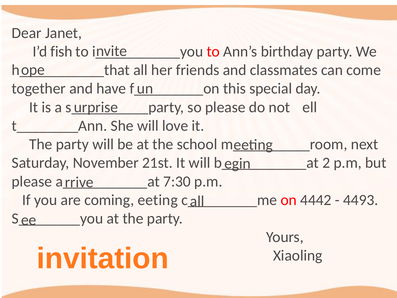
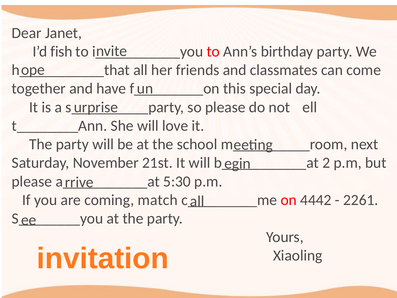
7:30: 7:30 -> 5:30
coming eeting: eeting -> match
4493: 4493 -> 2261
